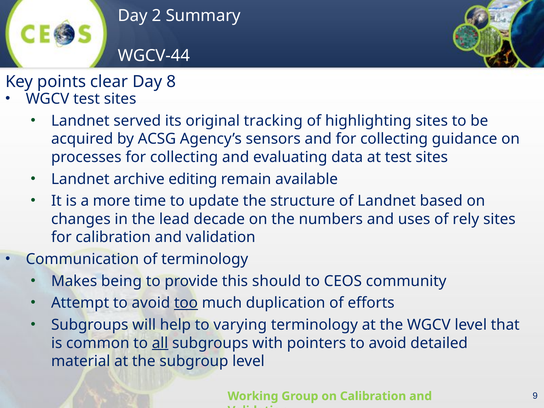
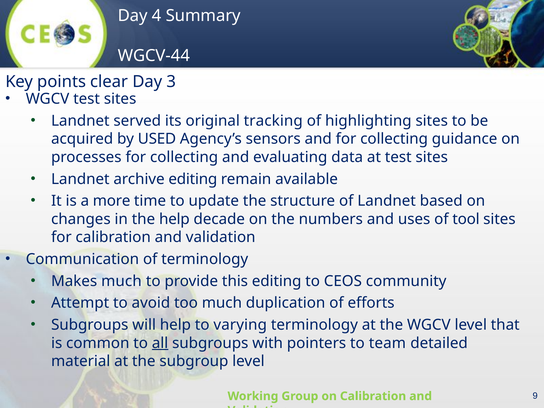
2: 2 -> 4
8: 8 -> 3
ACSG: ACSG -> USED
the lead: lead -> help
rely: rely -> tool
Makes being: being -> much
this should: should -> editing
too underline: present -> none
pointers to avoid: avoid -> team
